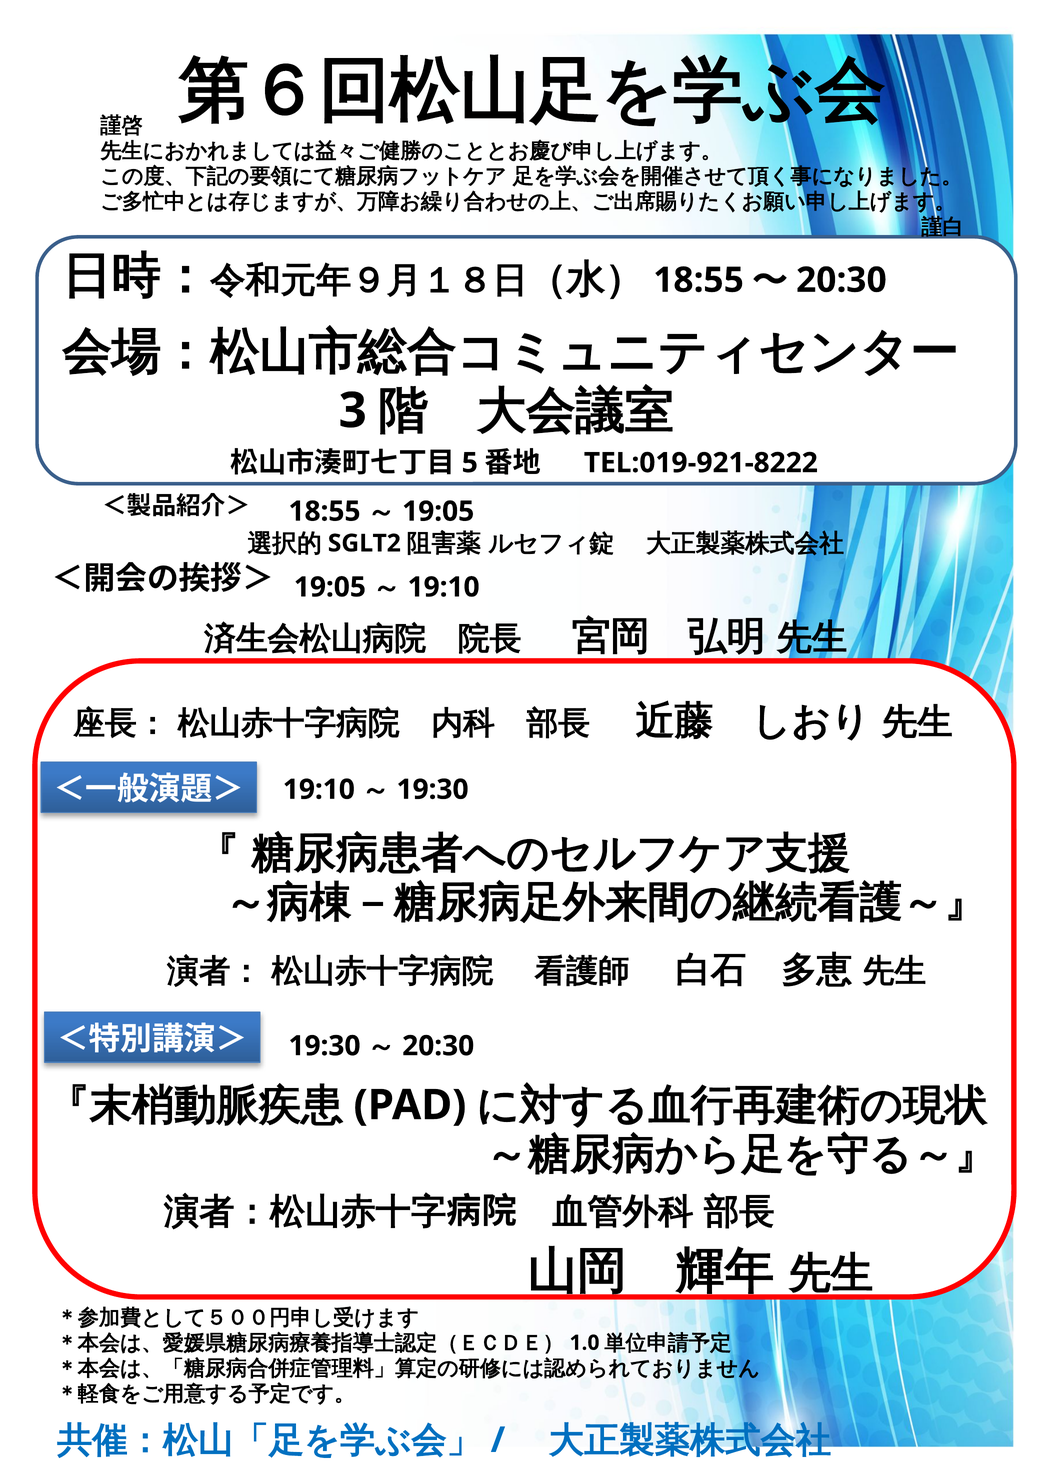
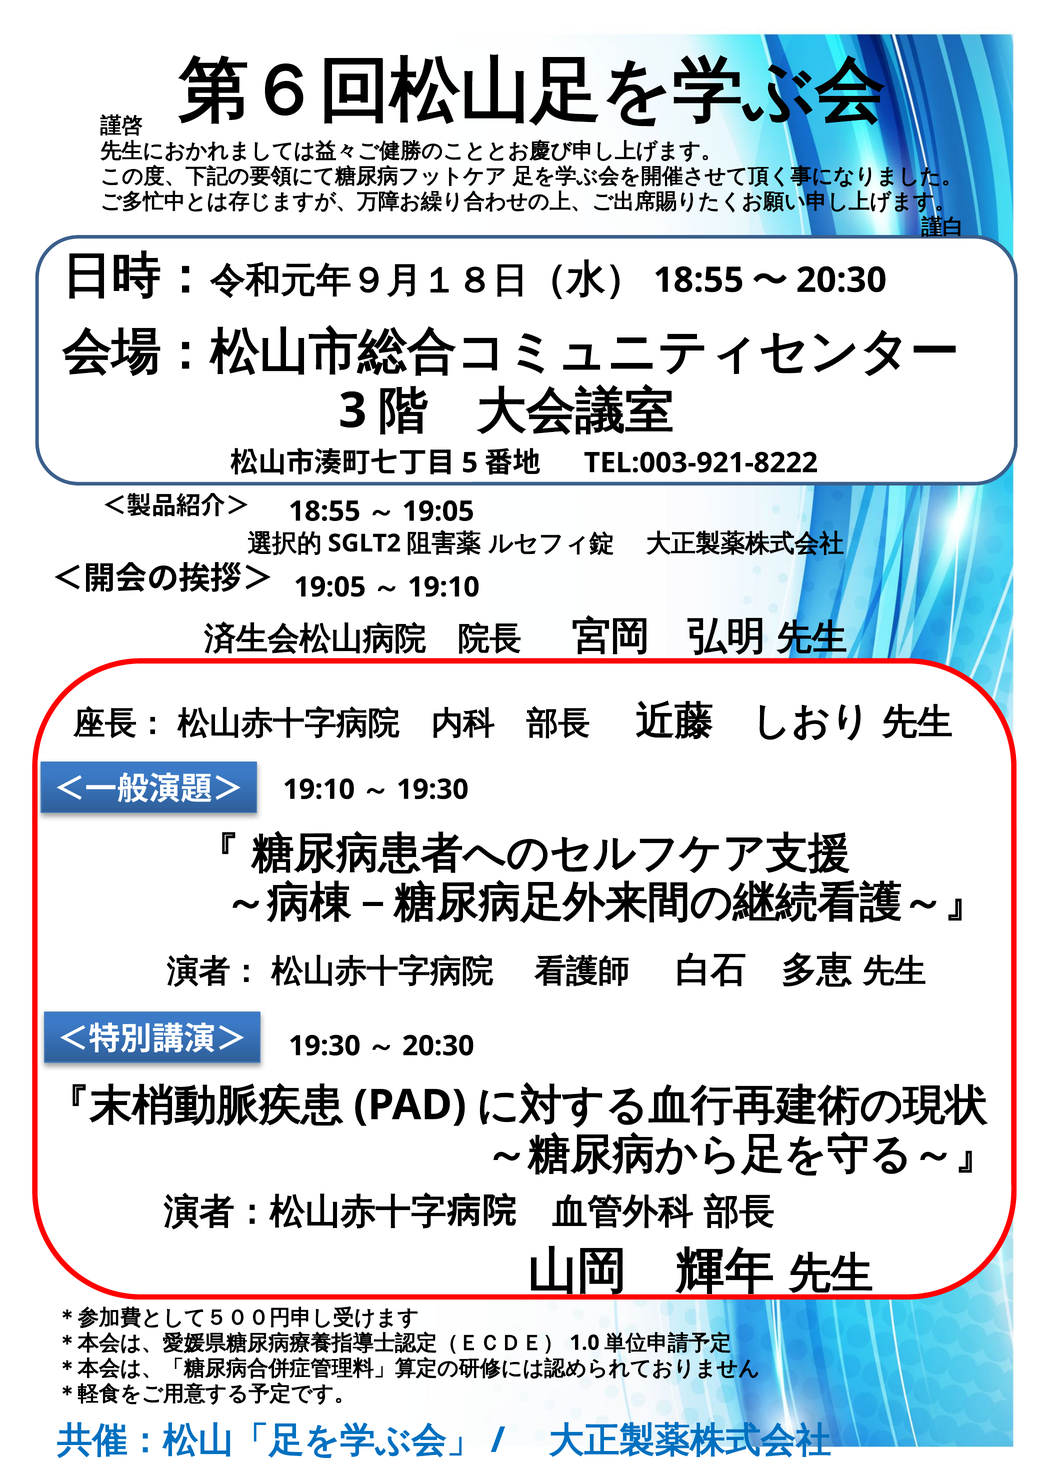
TEL:019-921-8222: TEL:019-921-8222 -> TEL:003-921-8222
